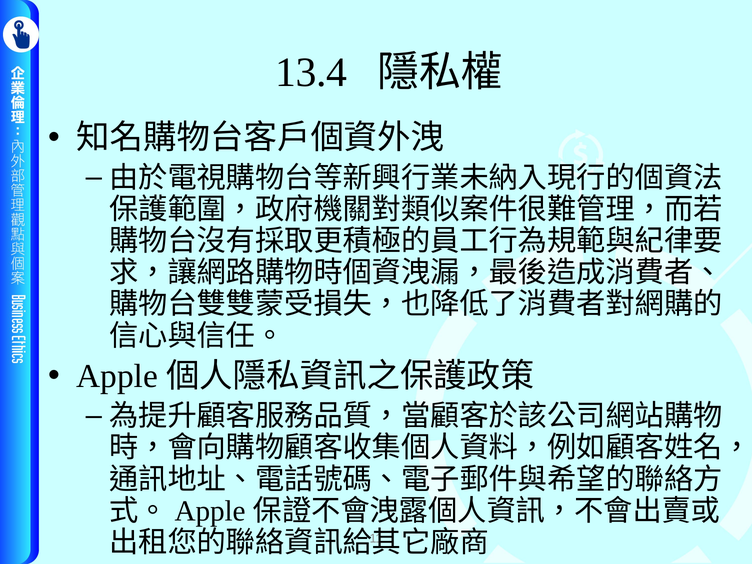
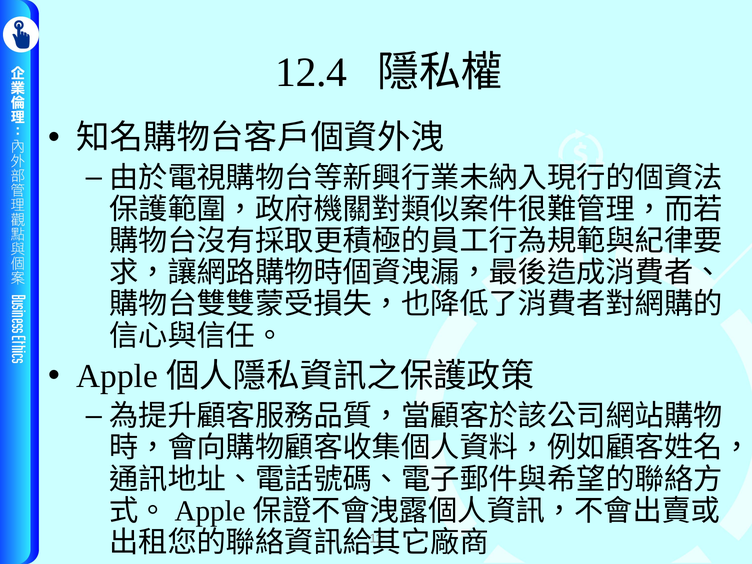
13.4: 13.4 -> 12.4
